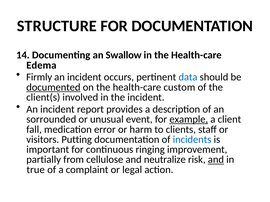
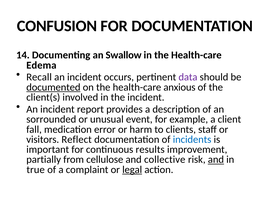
STRUCTURE: STRUCTURE -> CONFUSION
Firmly: Firmly -> Recall
data colour: blue -> purple
custom: custom -> anxious
example underline: present -> none
Putting: Putting -> Reflect
ringing: ringing -> results
neutralize: neutralize -> collective
legal underline: none -> present
